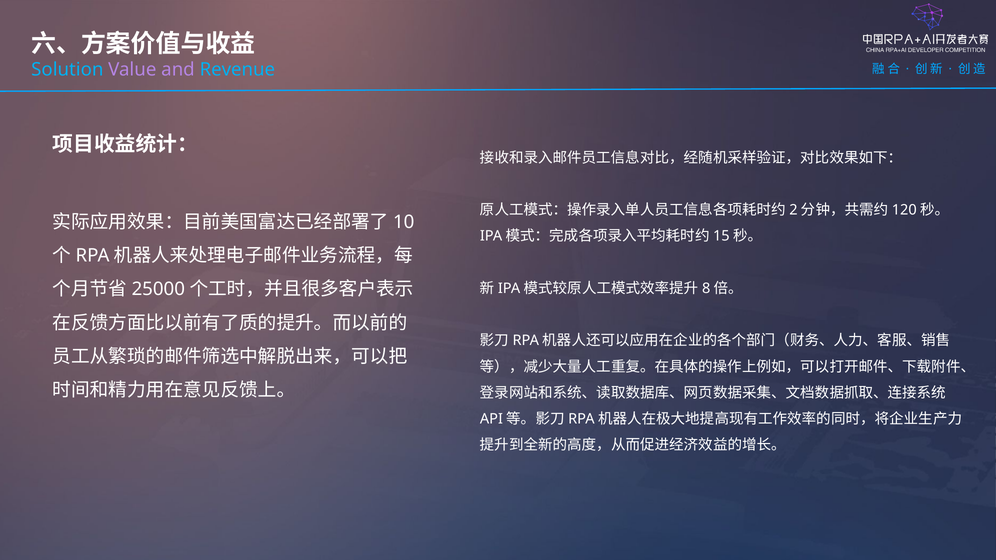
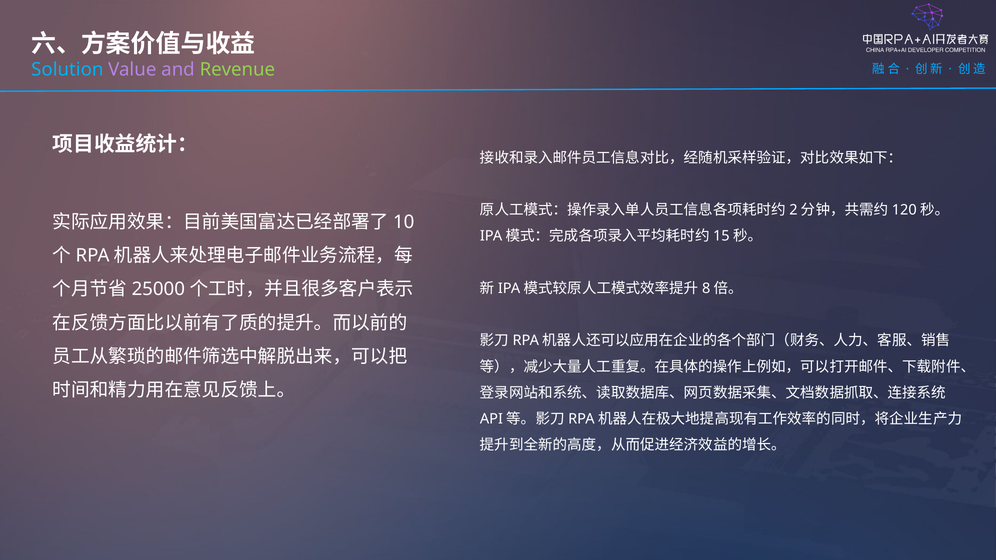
Revenue colour: light blue -> light green
